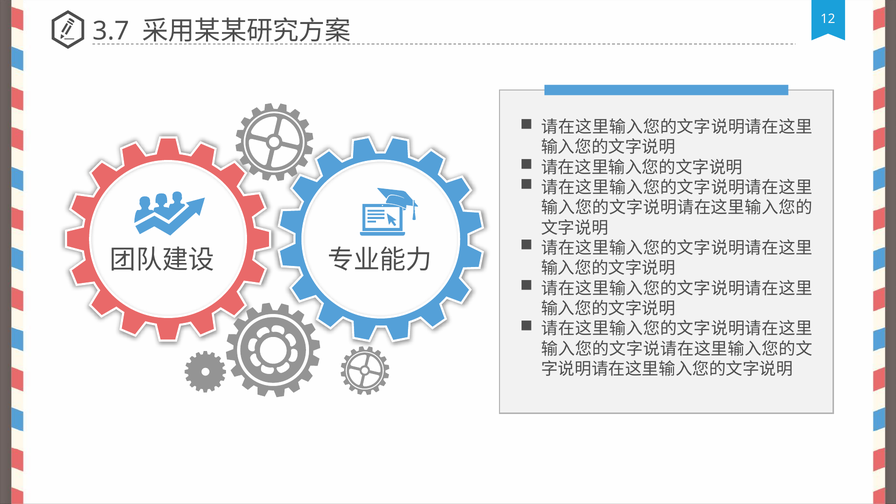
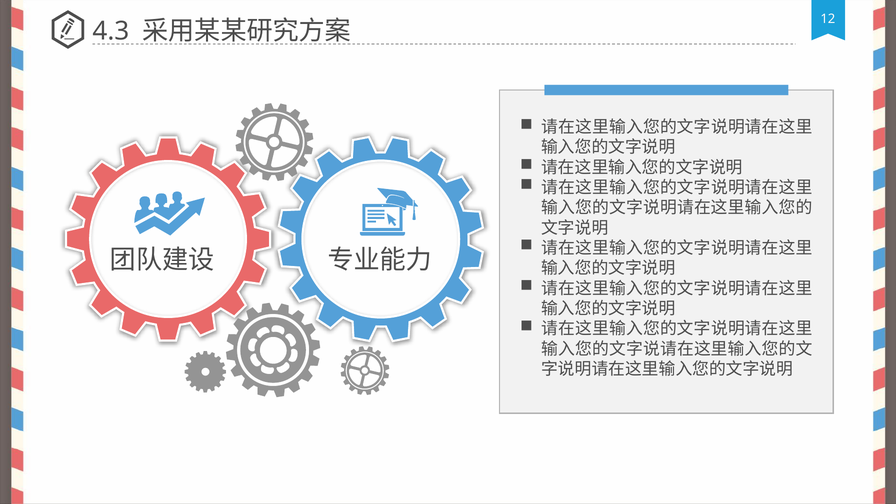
3.7: 3.7 -> 4.3
